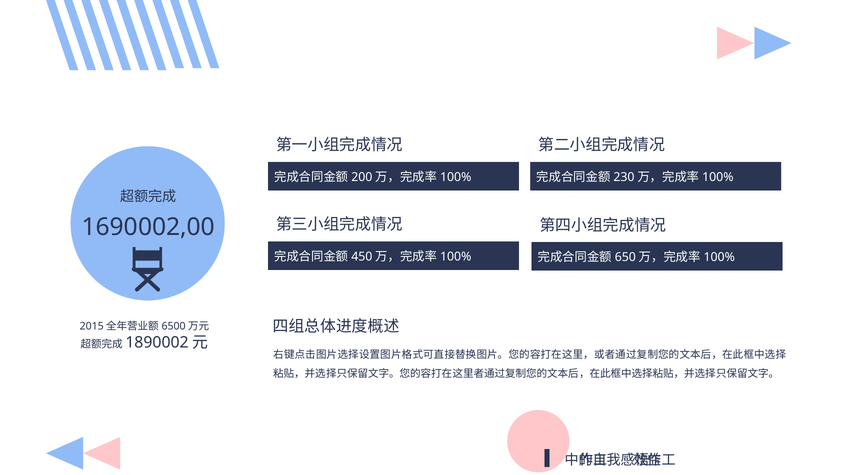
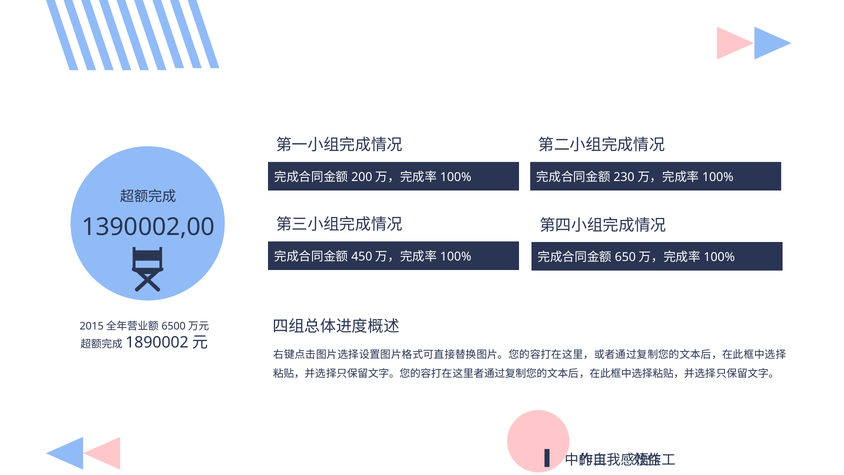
1690002,00: 1690002,00 -> 1390002,00
